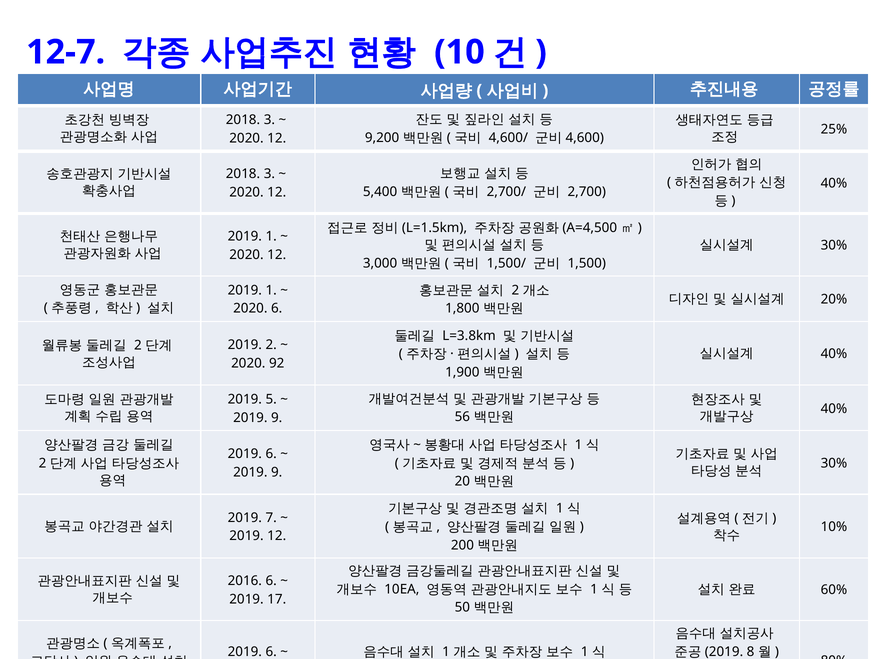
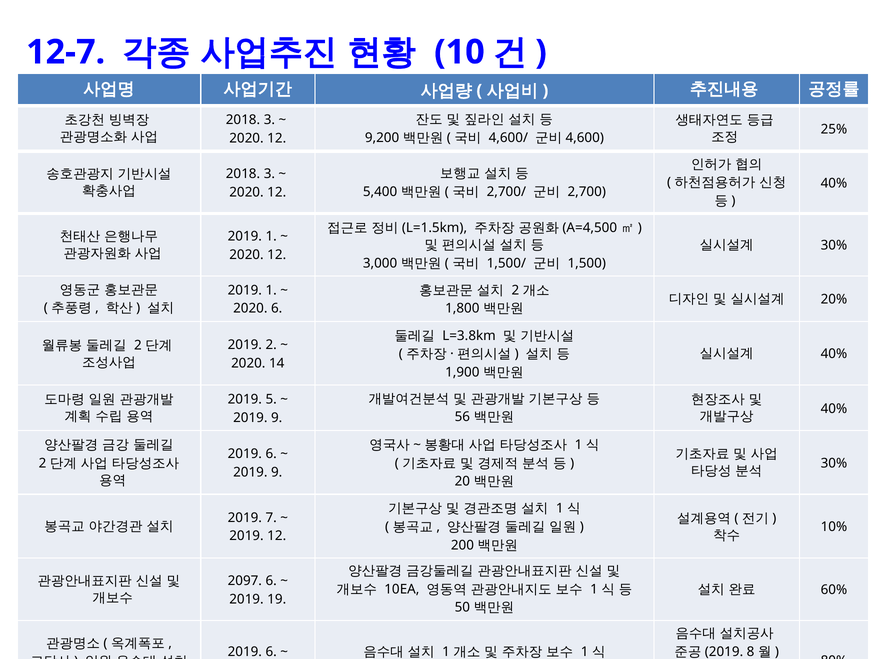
92: 92 -> 14
2016: 2016 -> 2097
17: 17 -> 19
